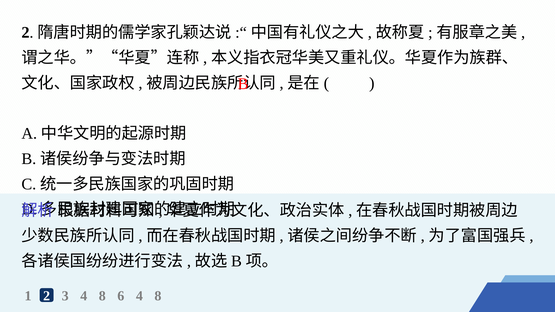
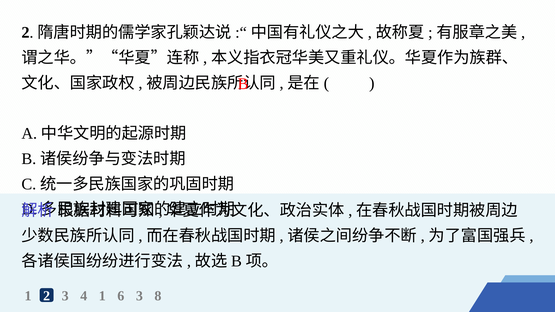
3 4 8: 8 -> 1
6 4: 4 -> 3
